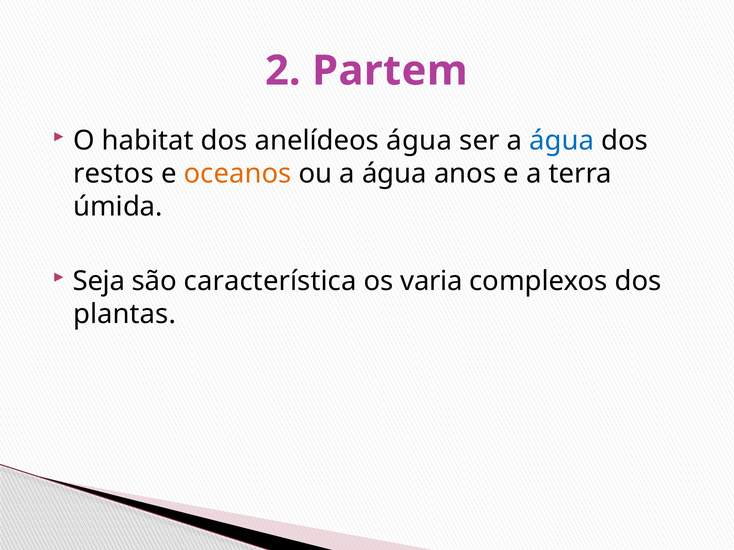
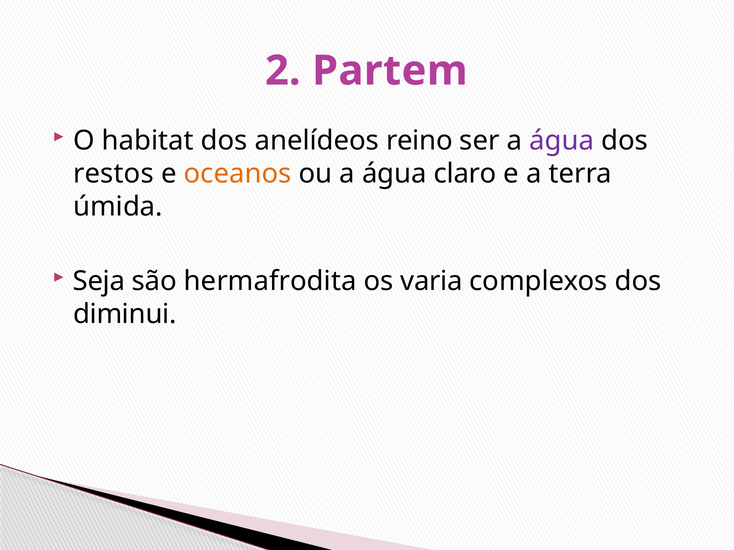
anelídeos água: água -> reino
água at (562, 141) colour: blue -> purple
anos: anos -> claro
característica: característica -> hermafrodita
plantas: plantas -> diminui
